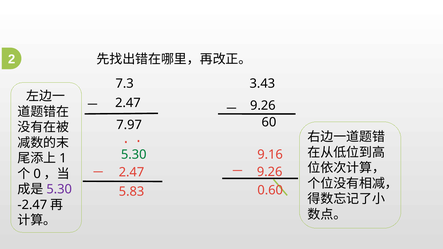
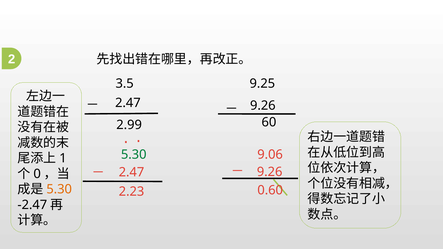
7.3: 7.3 -> 3.5
3.43: 3.43 -> 9.25
7.97: 7.97 -> 2.99
9.16: 9.16 -> 9.06
5.30 at (59, 189) colour: purple -> orange
5.83: 5.83 -> 2.23
